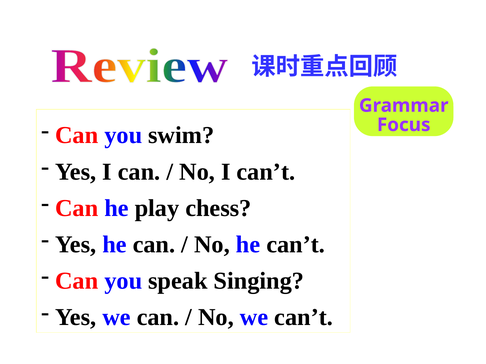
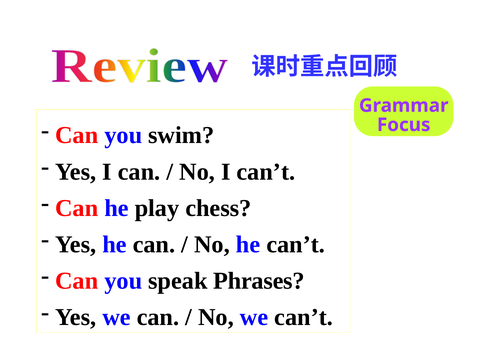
Singing: Singing -> Phrases
